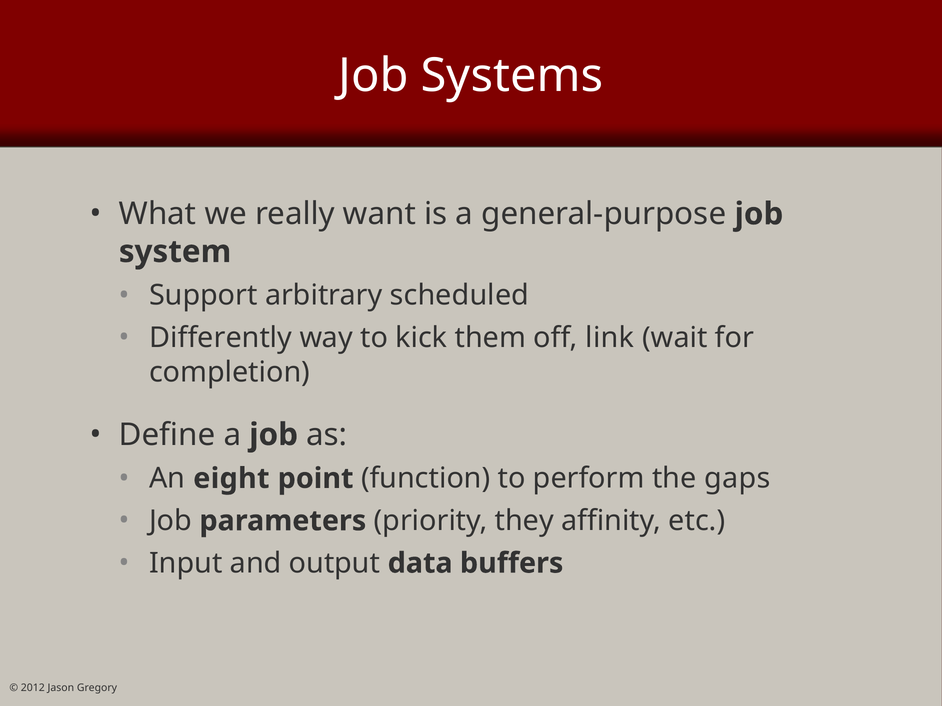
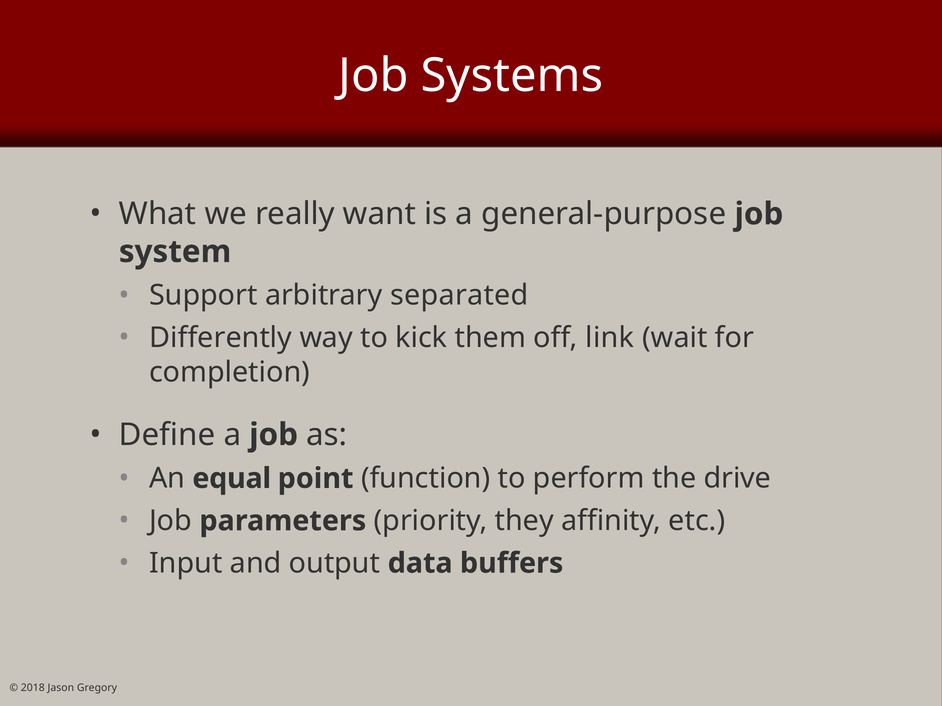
scheduled: scheduled -> separated
eight: eight -> equal
gaps: gaps -> drive
2012: 2012 -> 2018
